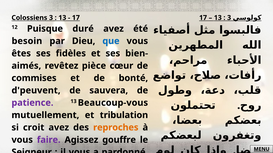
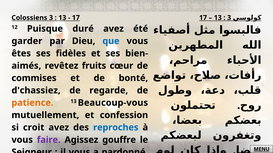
besoin: besoin -> garder
pièce: pièce -> fruits
d'peuvent: d'peuvent -> d'chassiez
sauvera: sauvera -> regarde
patience colour: purple -> orange
tribulation: tribulation -> confession
reproches colour: orange -> blue
